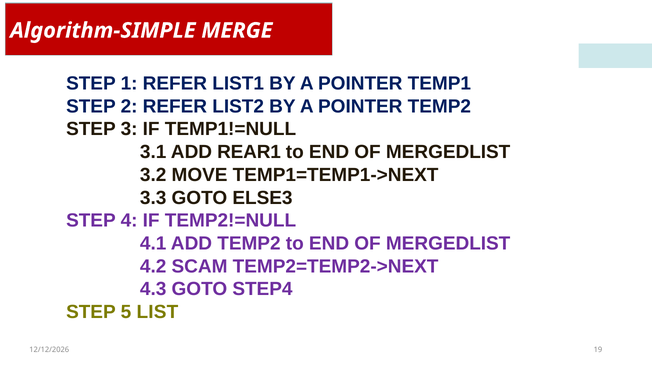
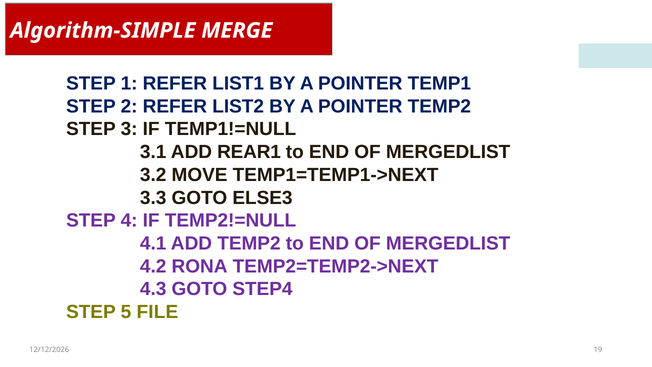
SCAM: SCAM -> RONA
LIST: LIST -> FILE
